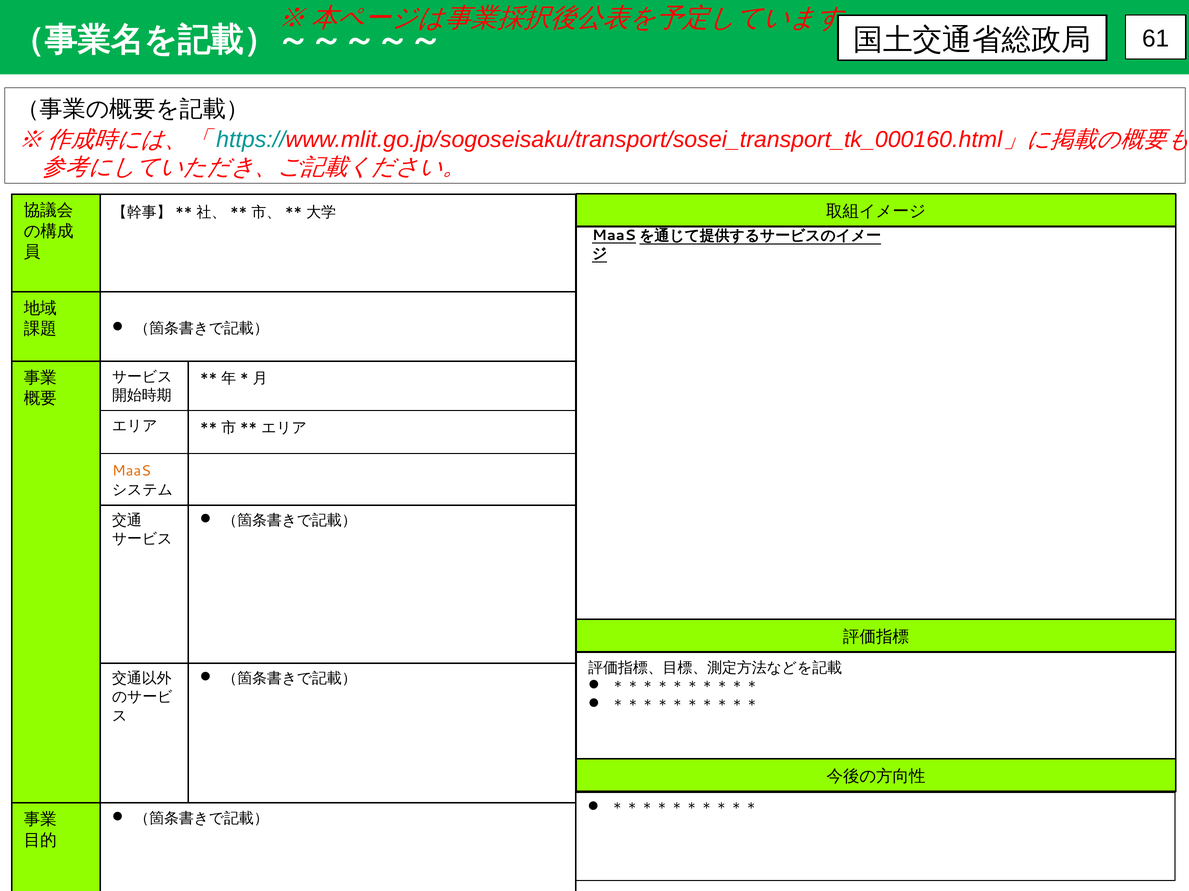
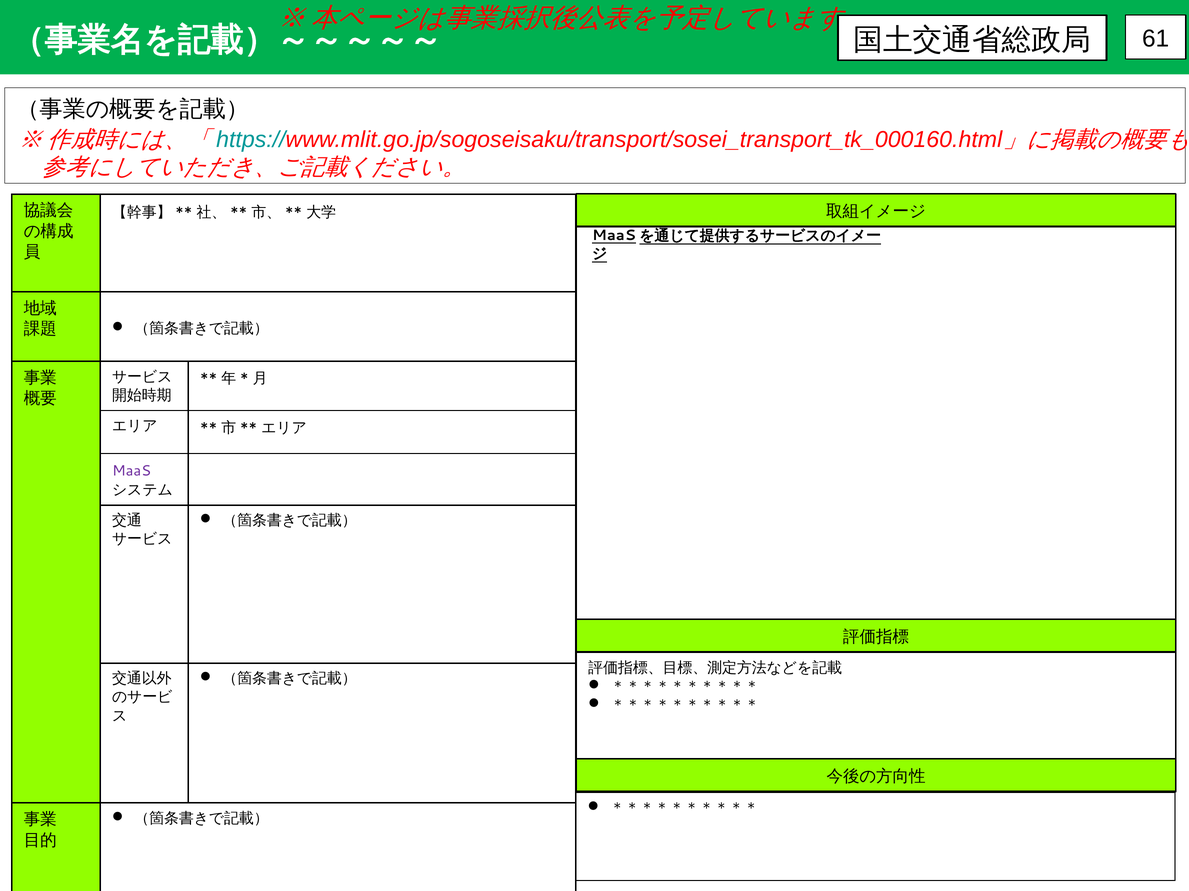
MaaS colour: orange -> purple
